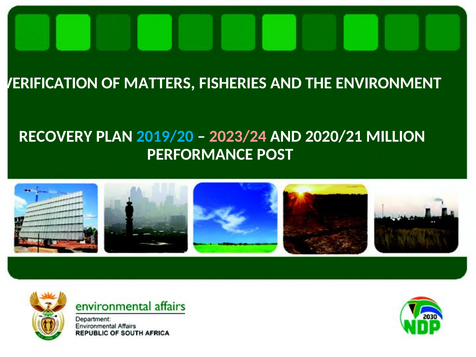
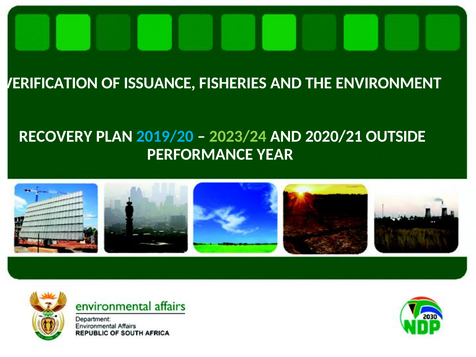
MATTERS: MATTERS -> ISSUANCE
2023/24 colour: pink -> light green
MILLION: MILLION -> OUTSIDE
POST: POST -> YEAR
